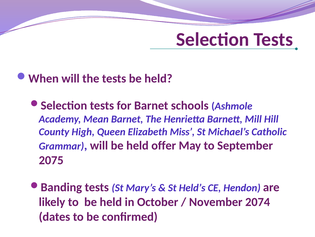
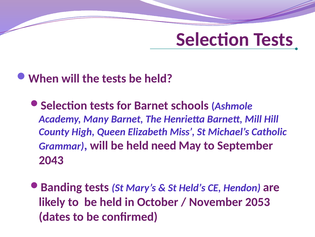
Mean: Mean -> Many
offer: offer -> need
2075: 2075 -> 2043
2074: 2074 -> 2053
